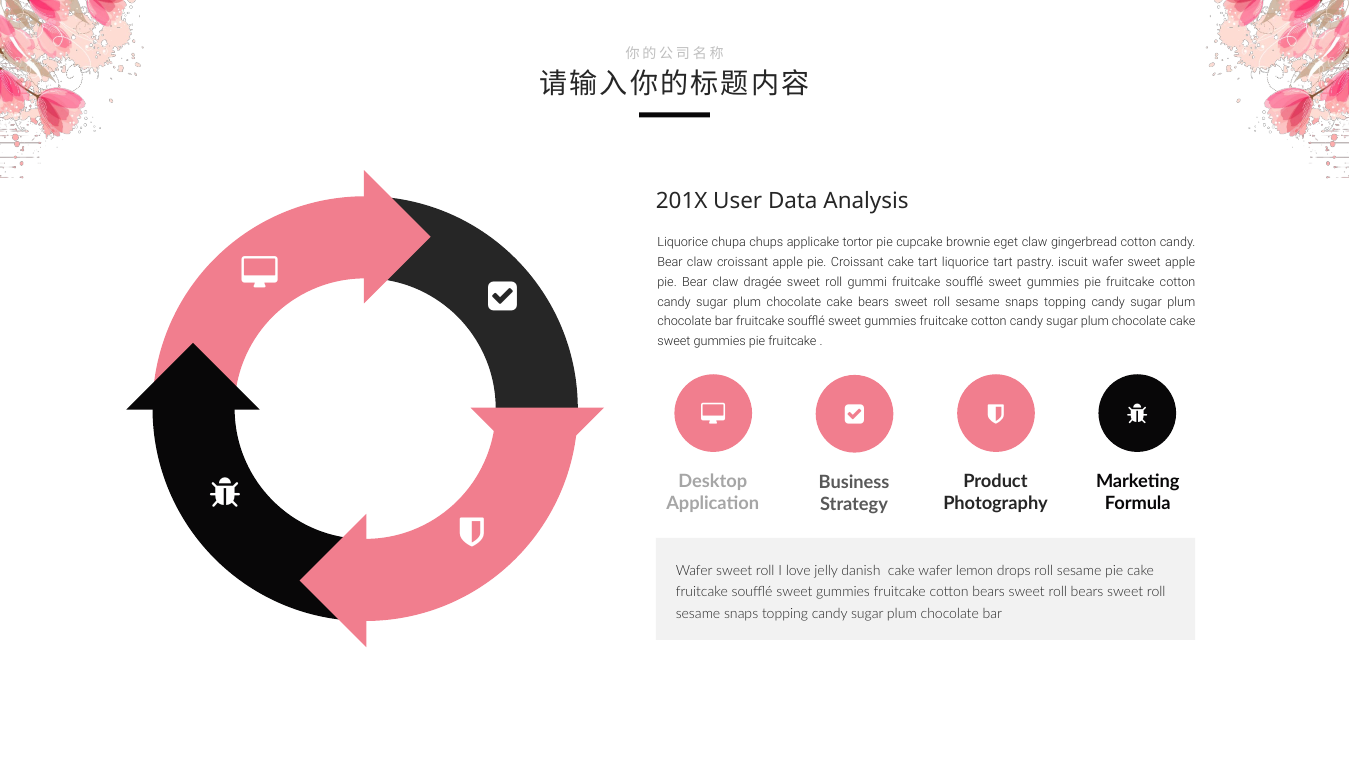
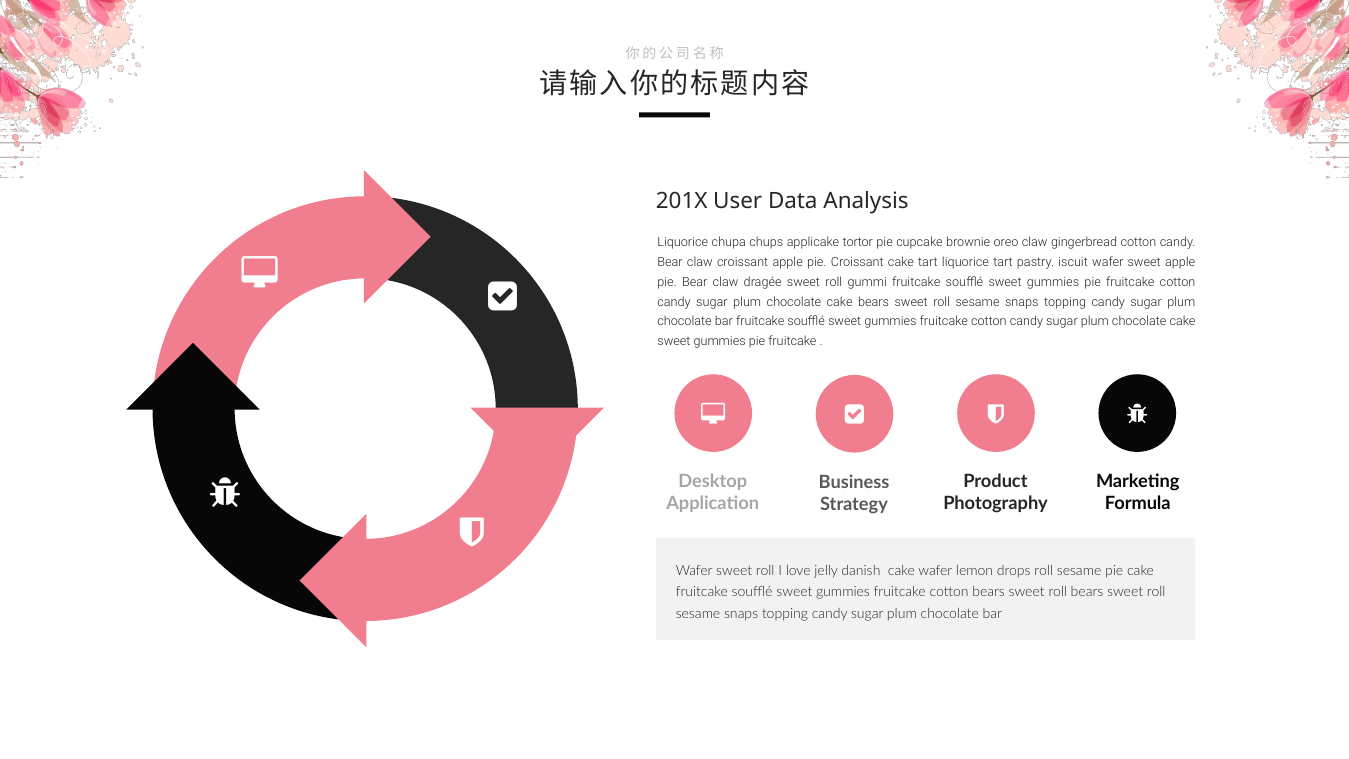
eget: eget -> oreo
